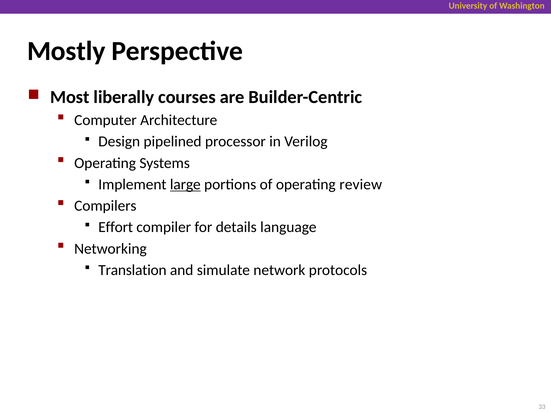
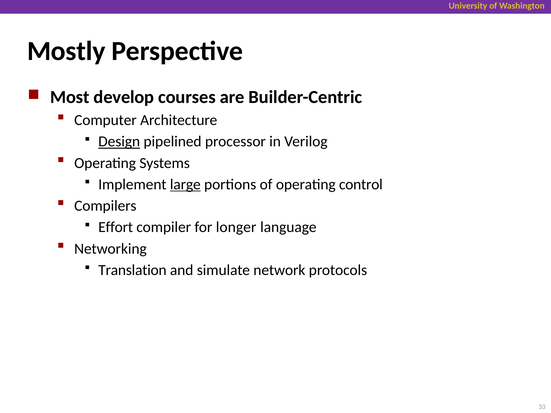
liberally: liberally -> develop
Design underline: none -> present
review: review -> control
details: details -> longer
